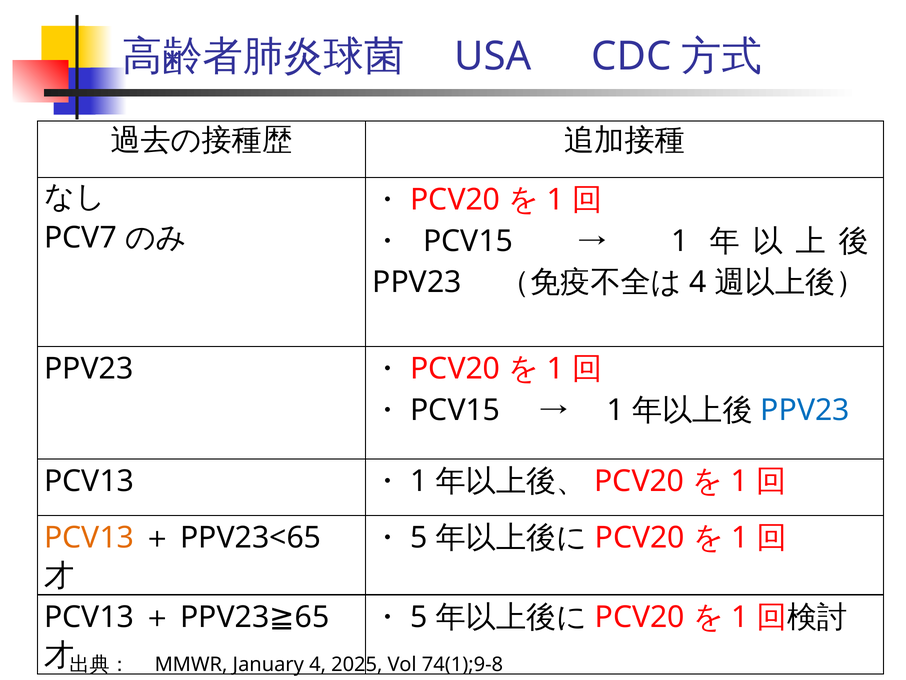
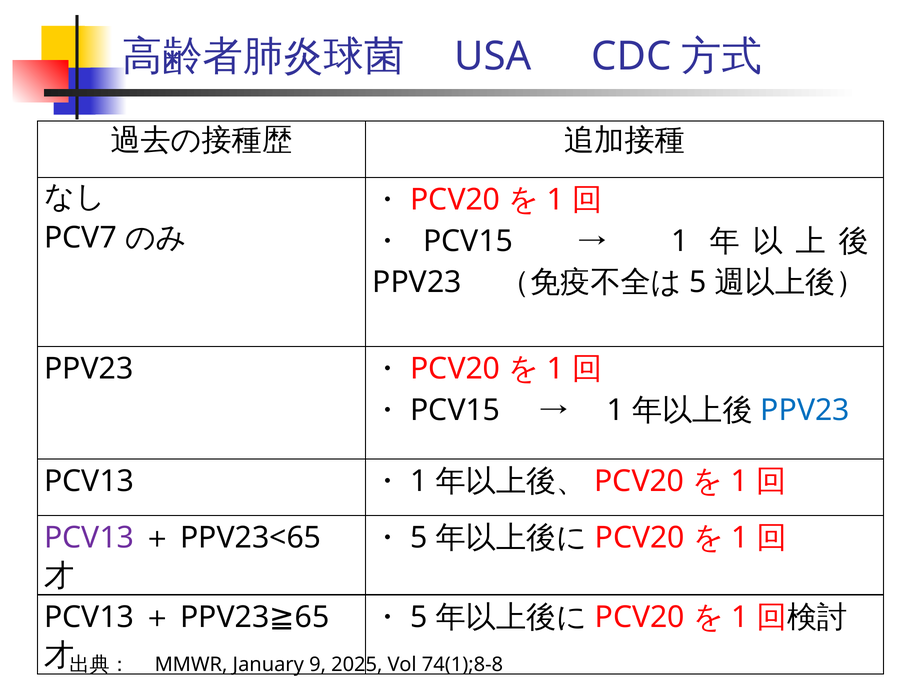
4 at (698, 282): 4 -> 5
PCV13 at (89, 537) colour: orange -> purple
January 4: 4 -> 9
74(1);9-8: 74(1);9-8 -> 74(1);8-8
